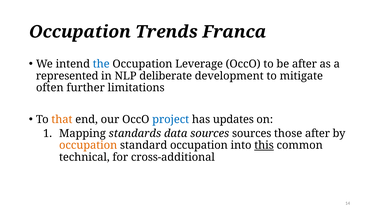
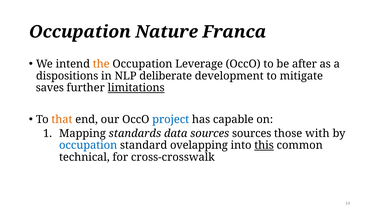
Trends: Trends -> Nature
the colour: blue -> orange
represented: represented -> dispositions
often: often -> saves
limitations underline: none -> present
updates: updates -> capable
those after: after -> with
occupation at (88, 145) colour: orange -> blue
standard occupation: occupation -> ovelapping
cross-additional: cross-additional -> cross-crosswalk
